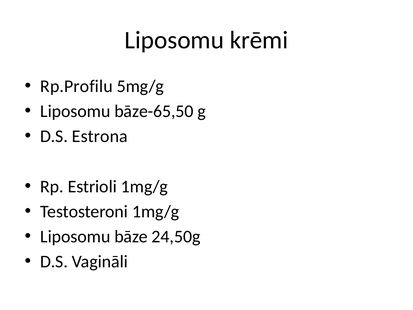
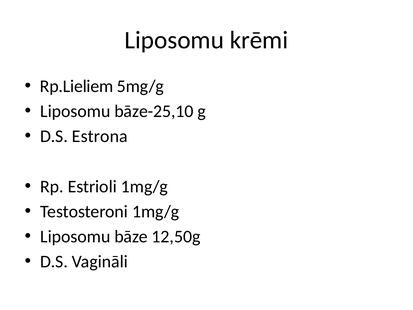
Rp.Profilu: Rp.Profilu -> Rp.Lieliem
bāze-65,50: bāze-65,50 -> bāze-25,10
24,50g: 24,50g -> 12,50g
